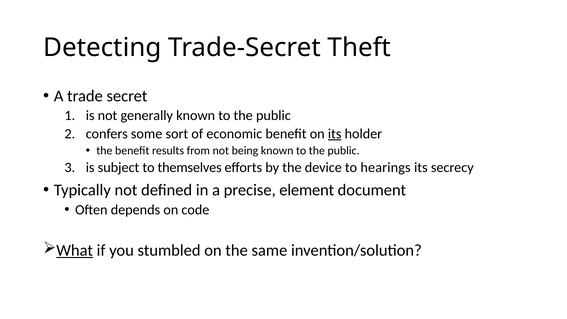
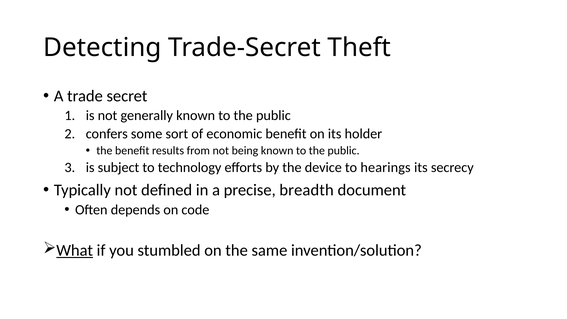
its at (335, 134) underline: present -> none
themselves: themselves -> technology
element: element -> breadth
